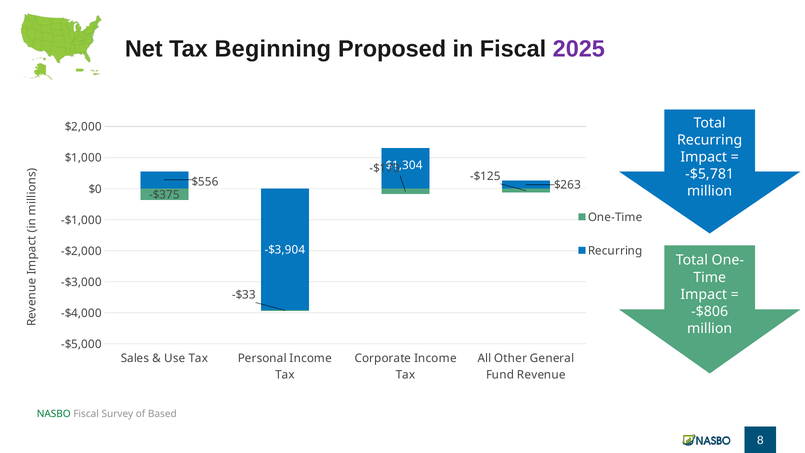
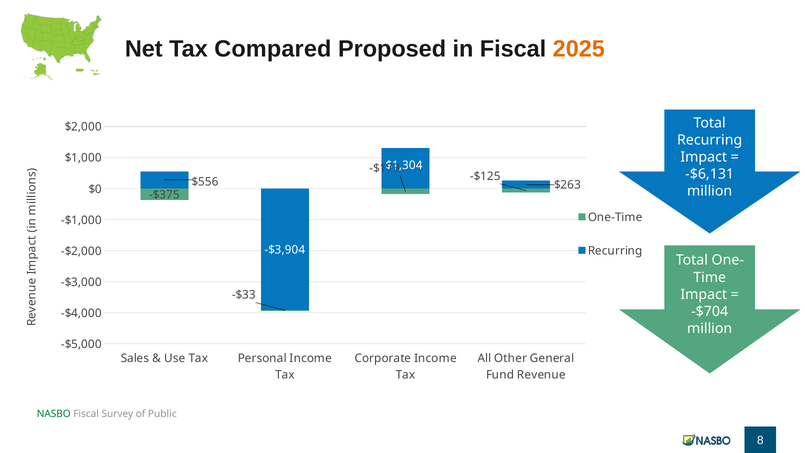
Beginning: Beginning -> Compared
2025 colour: purple -> orange
-$5,781: -$5,781 -> -$6,131
-$806: -$806 -> -$704
Based: Based -> Public
